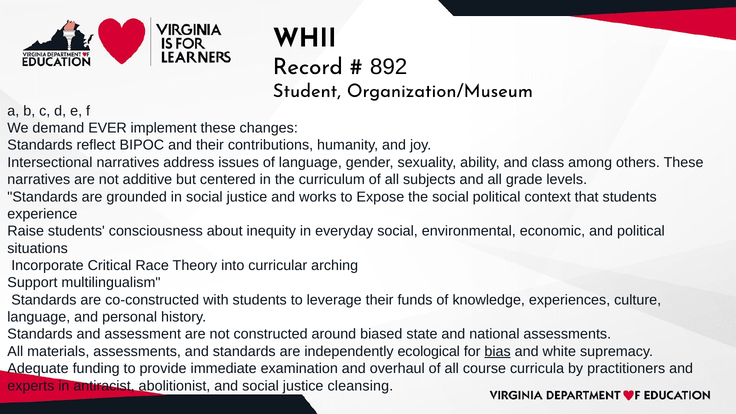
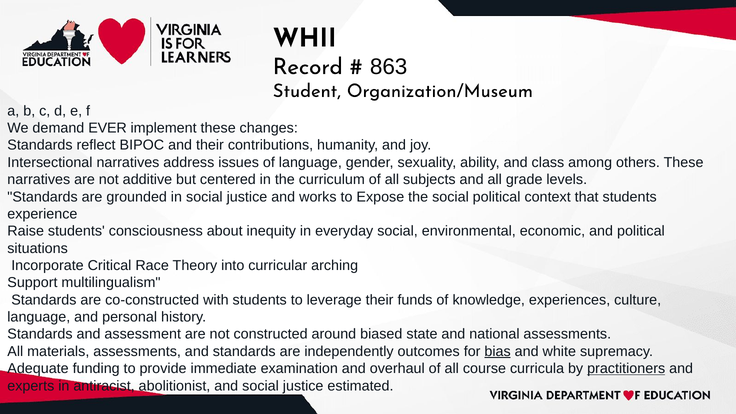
892: 892 -> 863
ecological: ecological -> outcomes
practitioners underline: none -> present
cleansing: cleansing -> estimated
